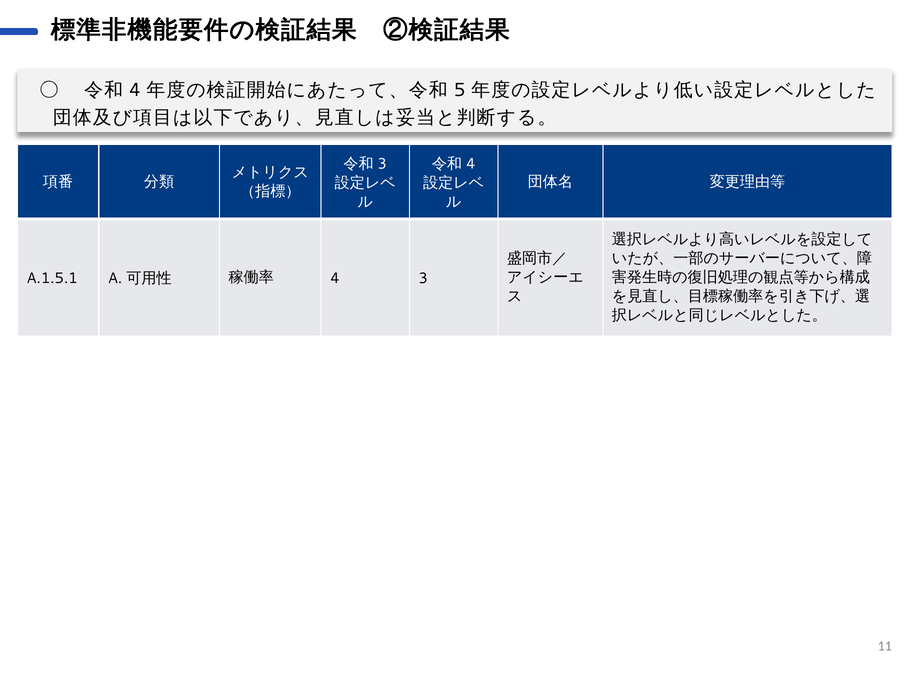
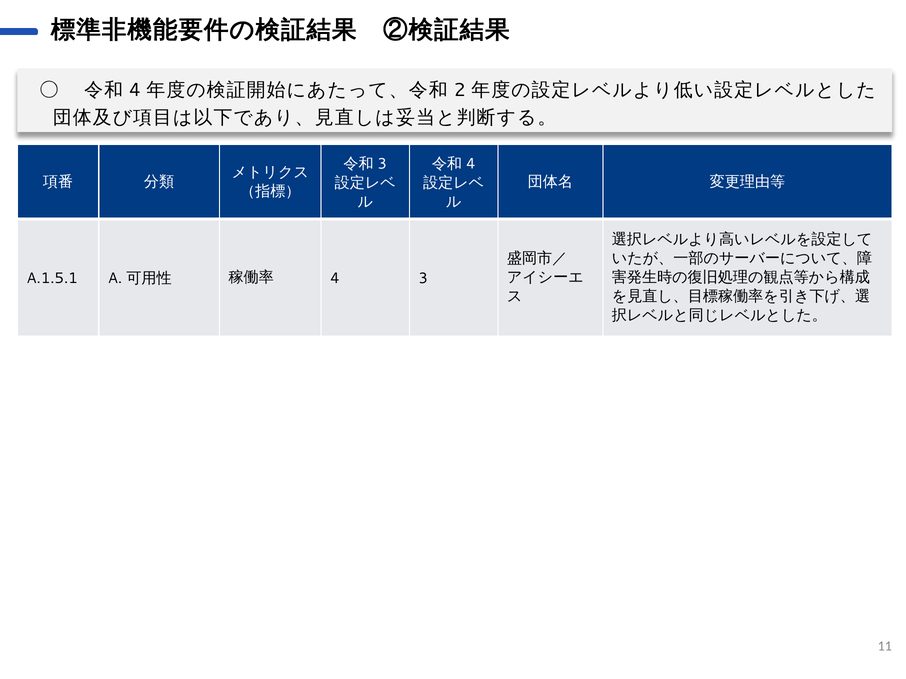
5: 5 -> 2
